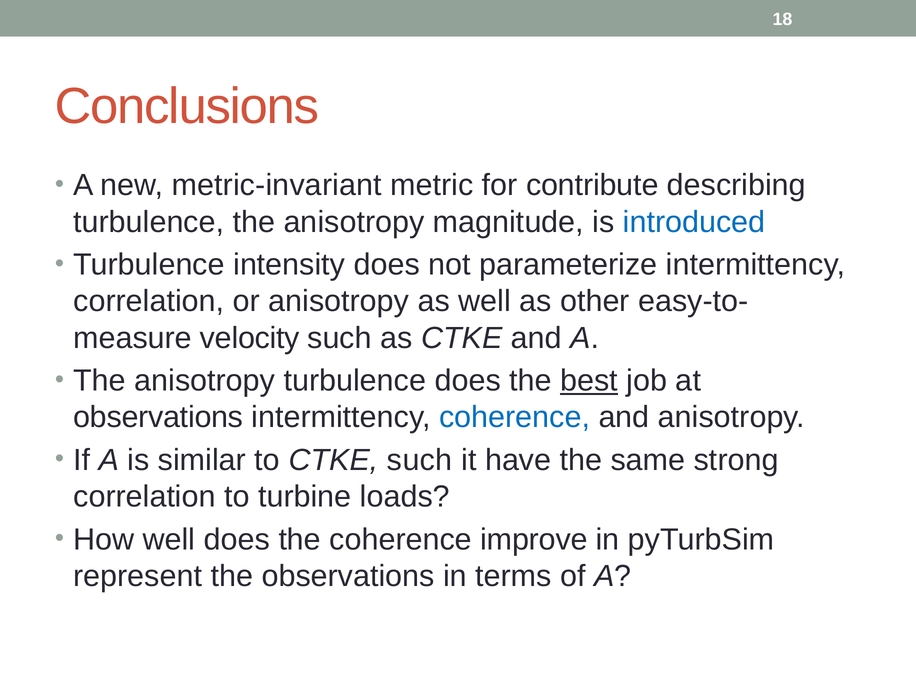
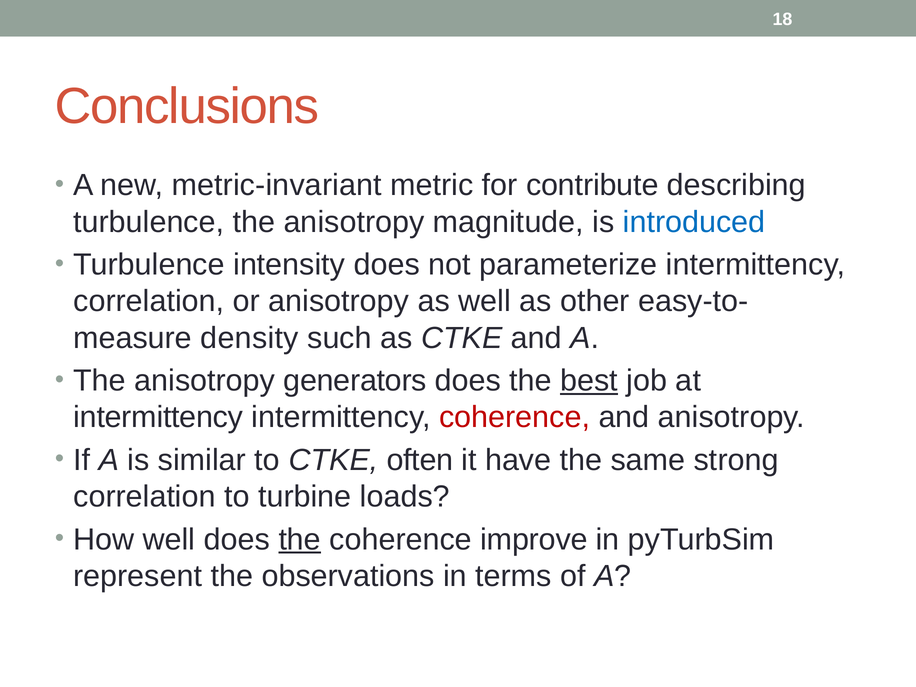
velocity: velocity -> density
anisotropy turbulence: turbulence -> generators
observations at (158, 417): observations -> intermittency
coherence at (515, 417) colour: blue -> red
CTKE such: such -> often
the at (300, 539) underline: none -> present
